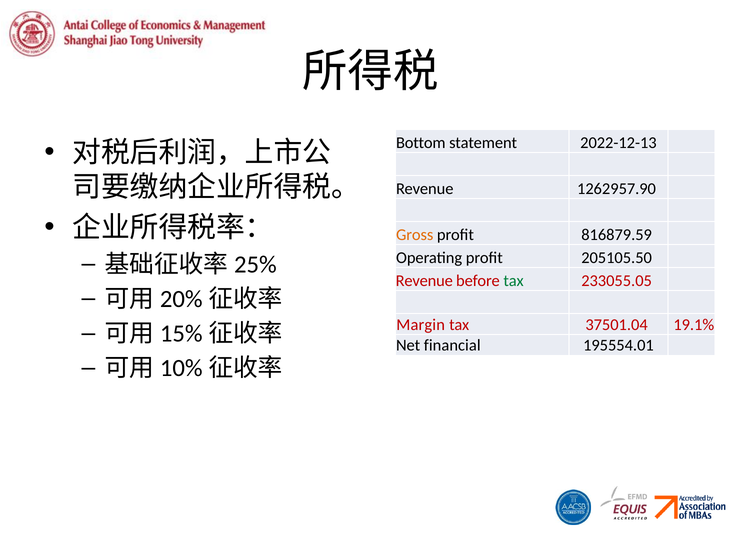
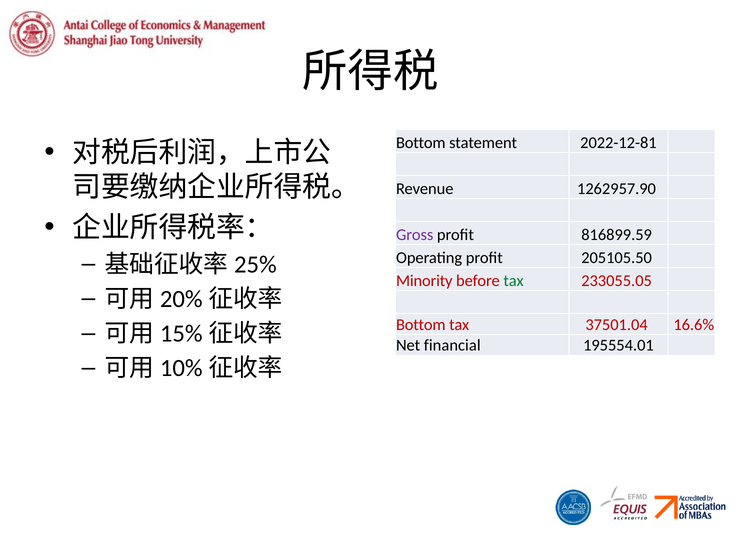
2022-12-13: 2022-12-13 -> 2022-12-81
Gross colour: orange -> purple
816879.59: 816879.59 -> 816899.59
Revenue at (424, 281): Revenue -> Minority
Margin at (421, 324): Margin -> Bottom
19.1%: 19.1% -> 16.6%
